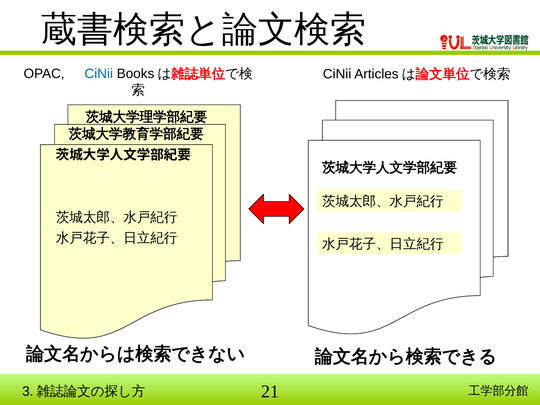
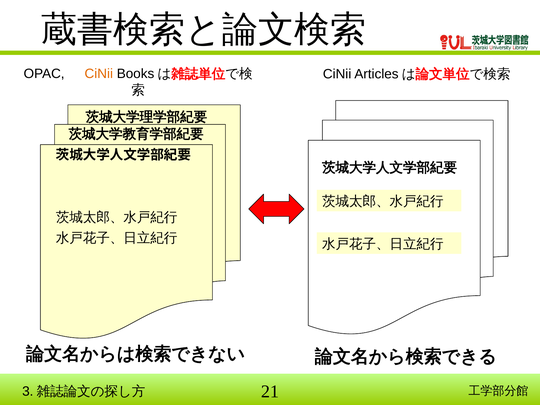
CiNii at (99, 74) colour: blue -> orange
